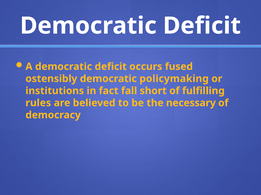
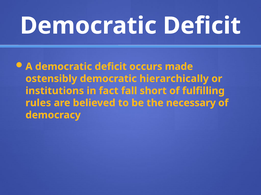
fused: fused -> made
policymaking: policymaking -> hierarchically
